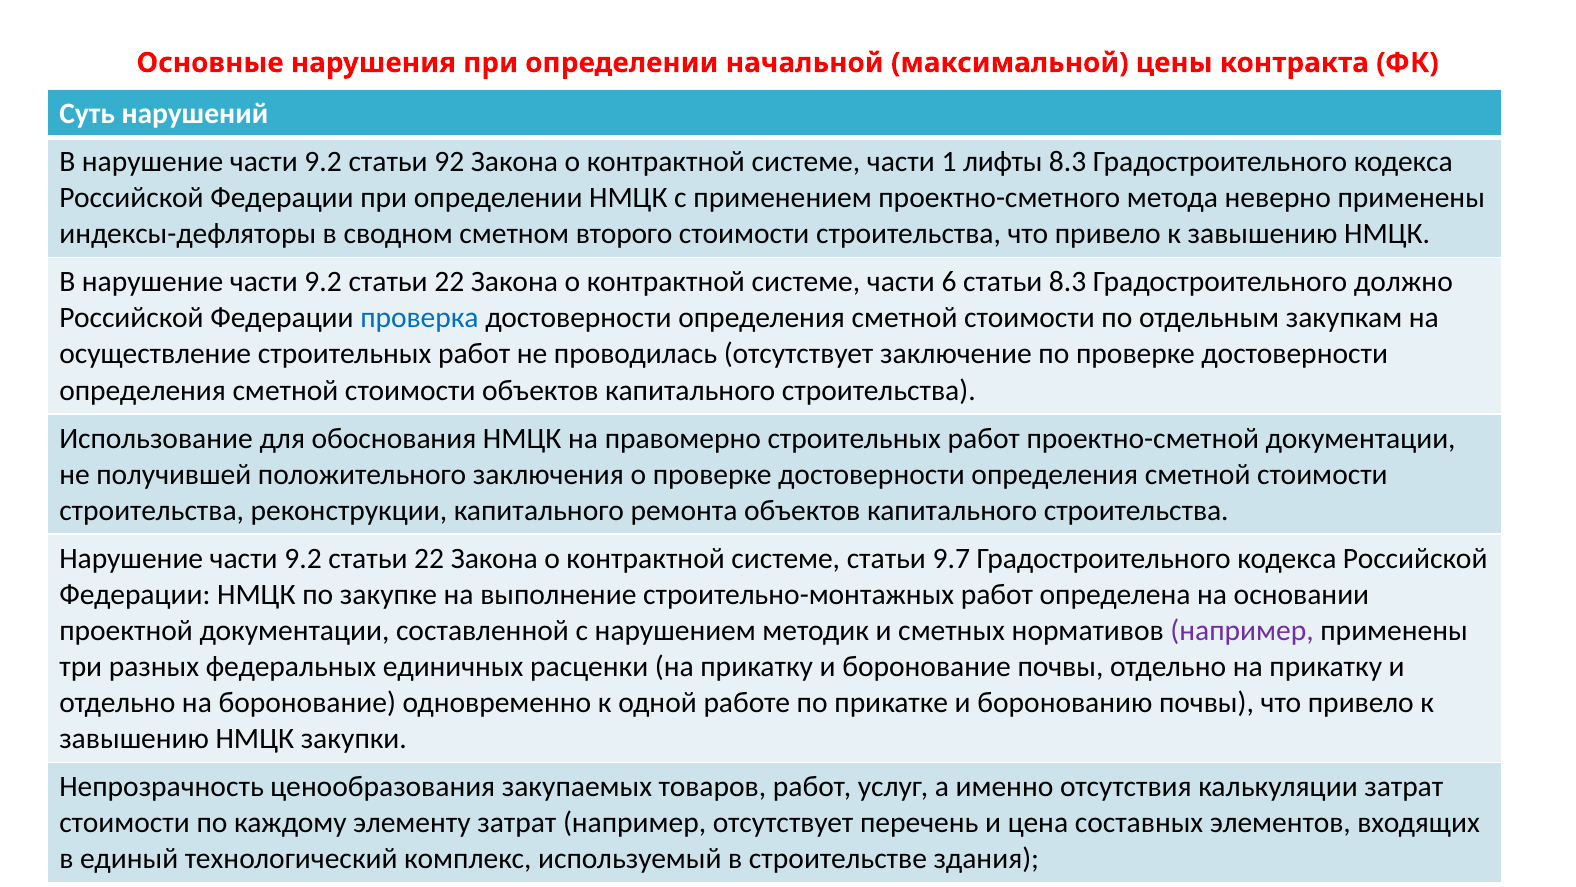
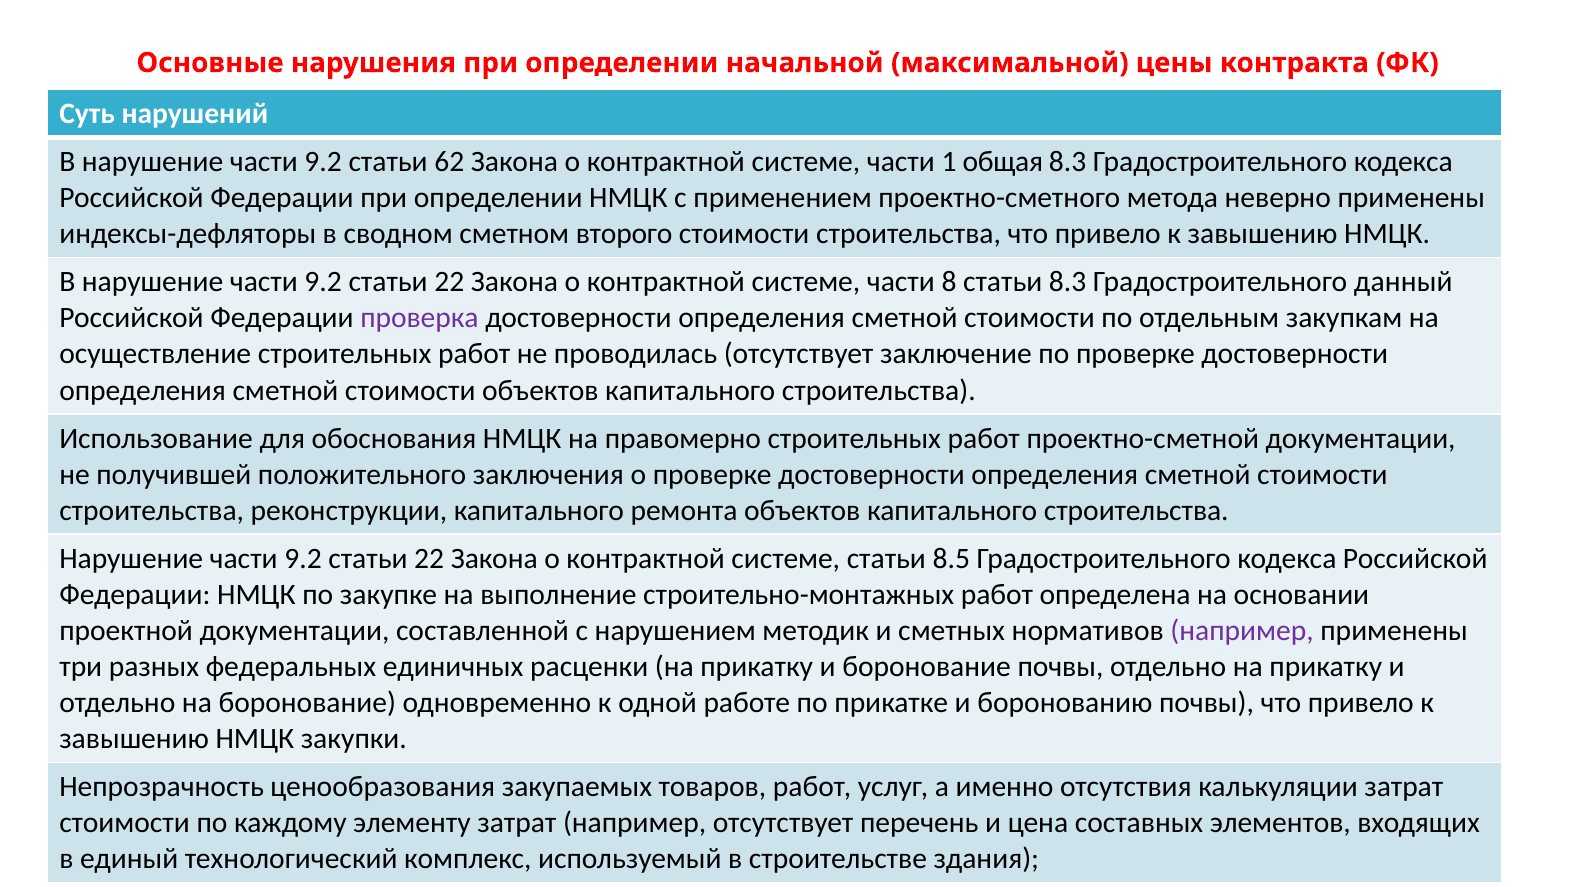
92: 92 -> 62
лифты: лифты -> общая
6: 6 -> 8
должно: должно -> данный
проверка colour: blue -> purple
9.7: 9.7 -> 8.5
